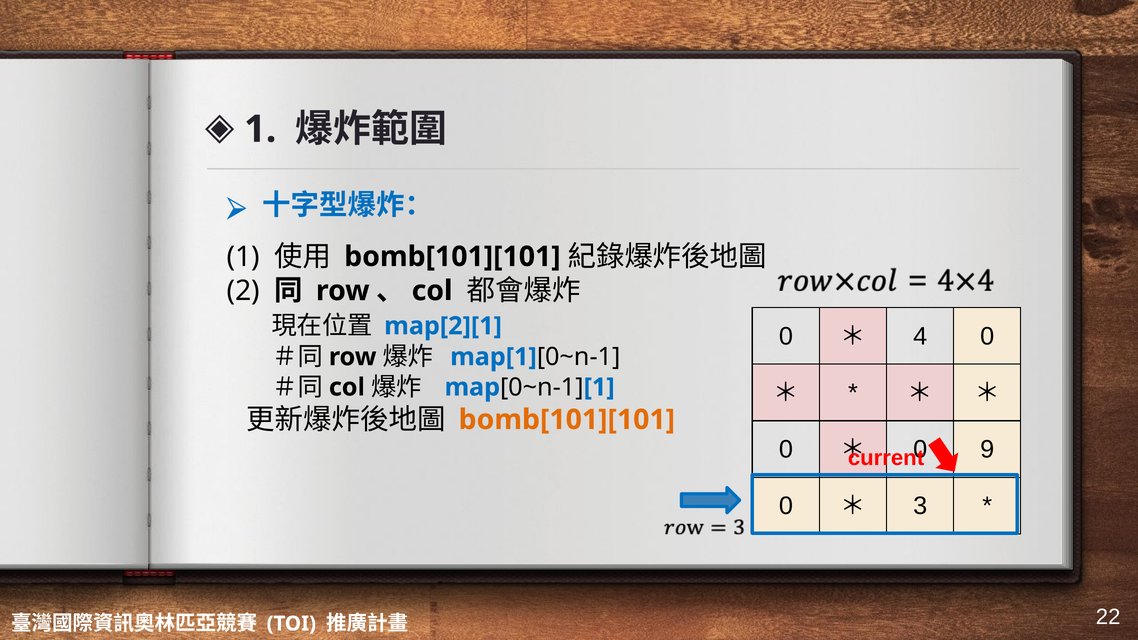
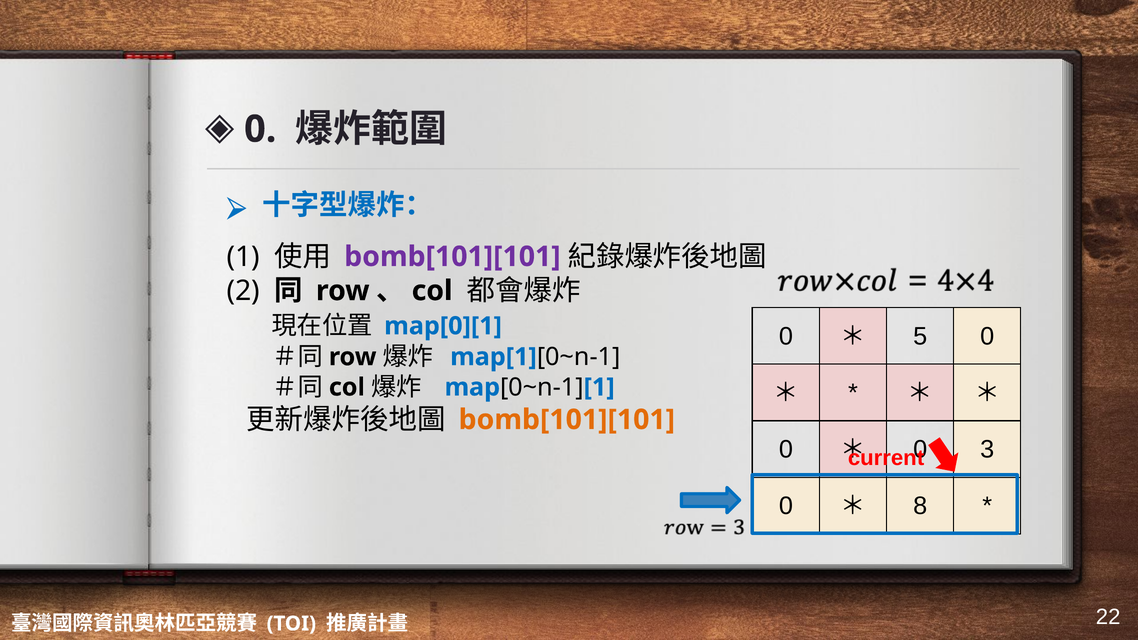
1 at (260, 129): 1 -> 0
bomb[101][101 at (452, 257) colour: black -> purple
map[2][1: map[2][1 -> map[0][1
4: 4 -> 5
9: 9 -> 3
3: 3 -> 8
